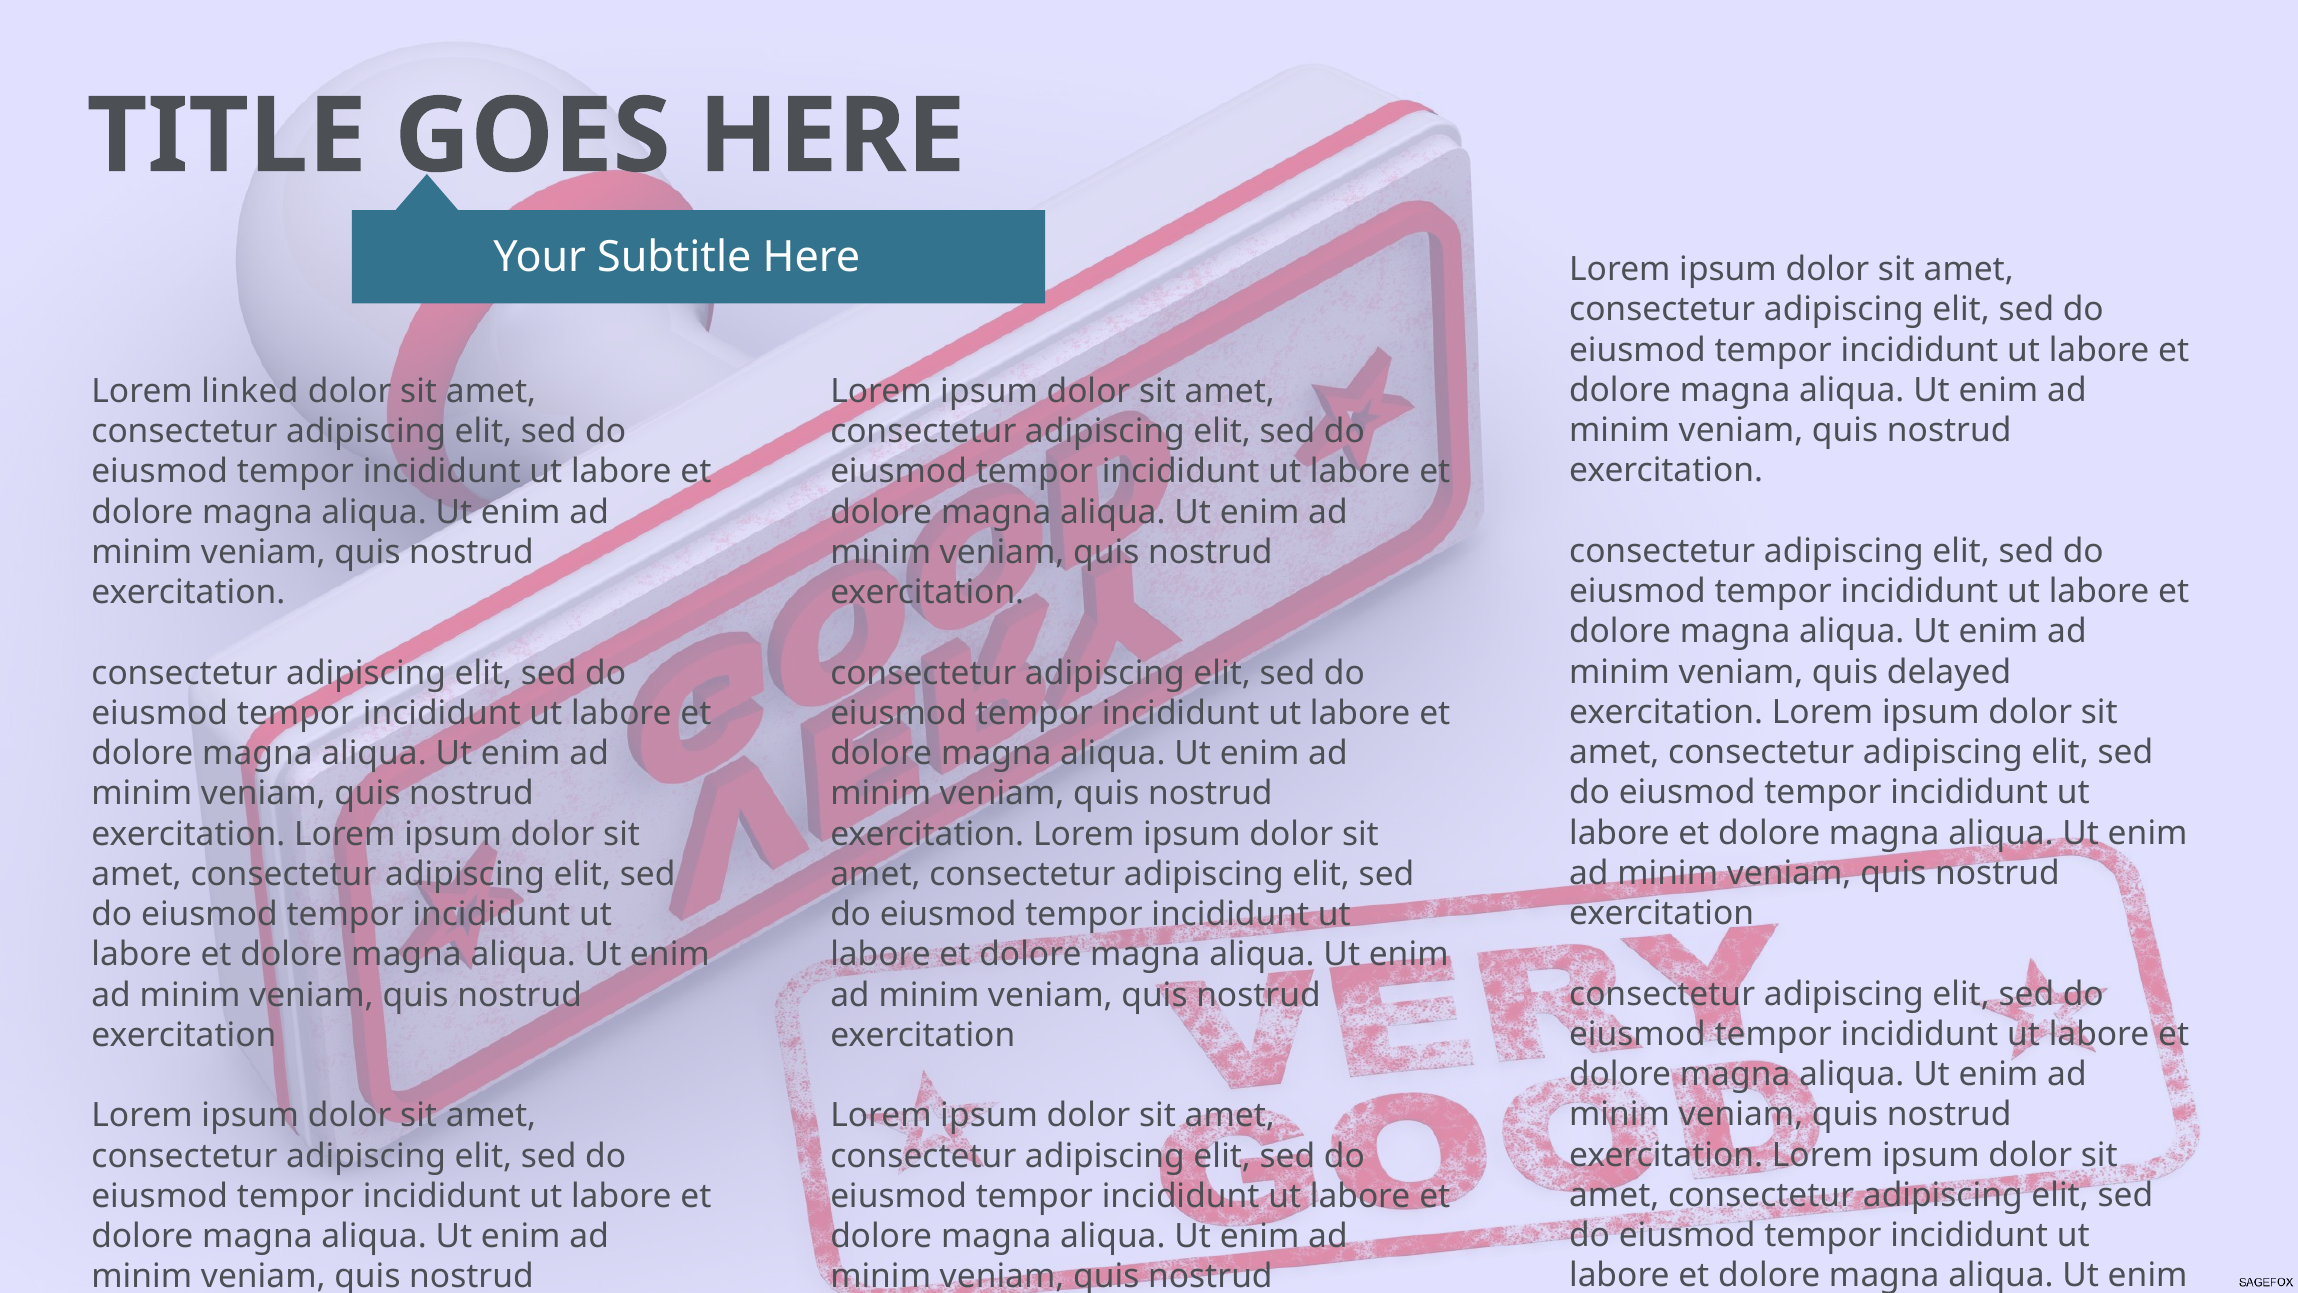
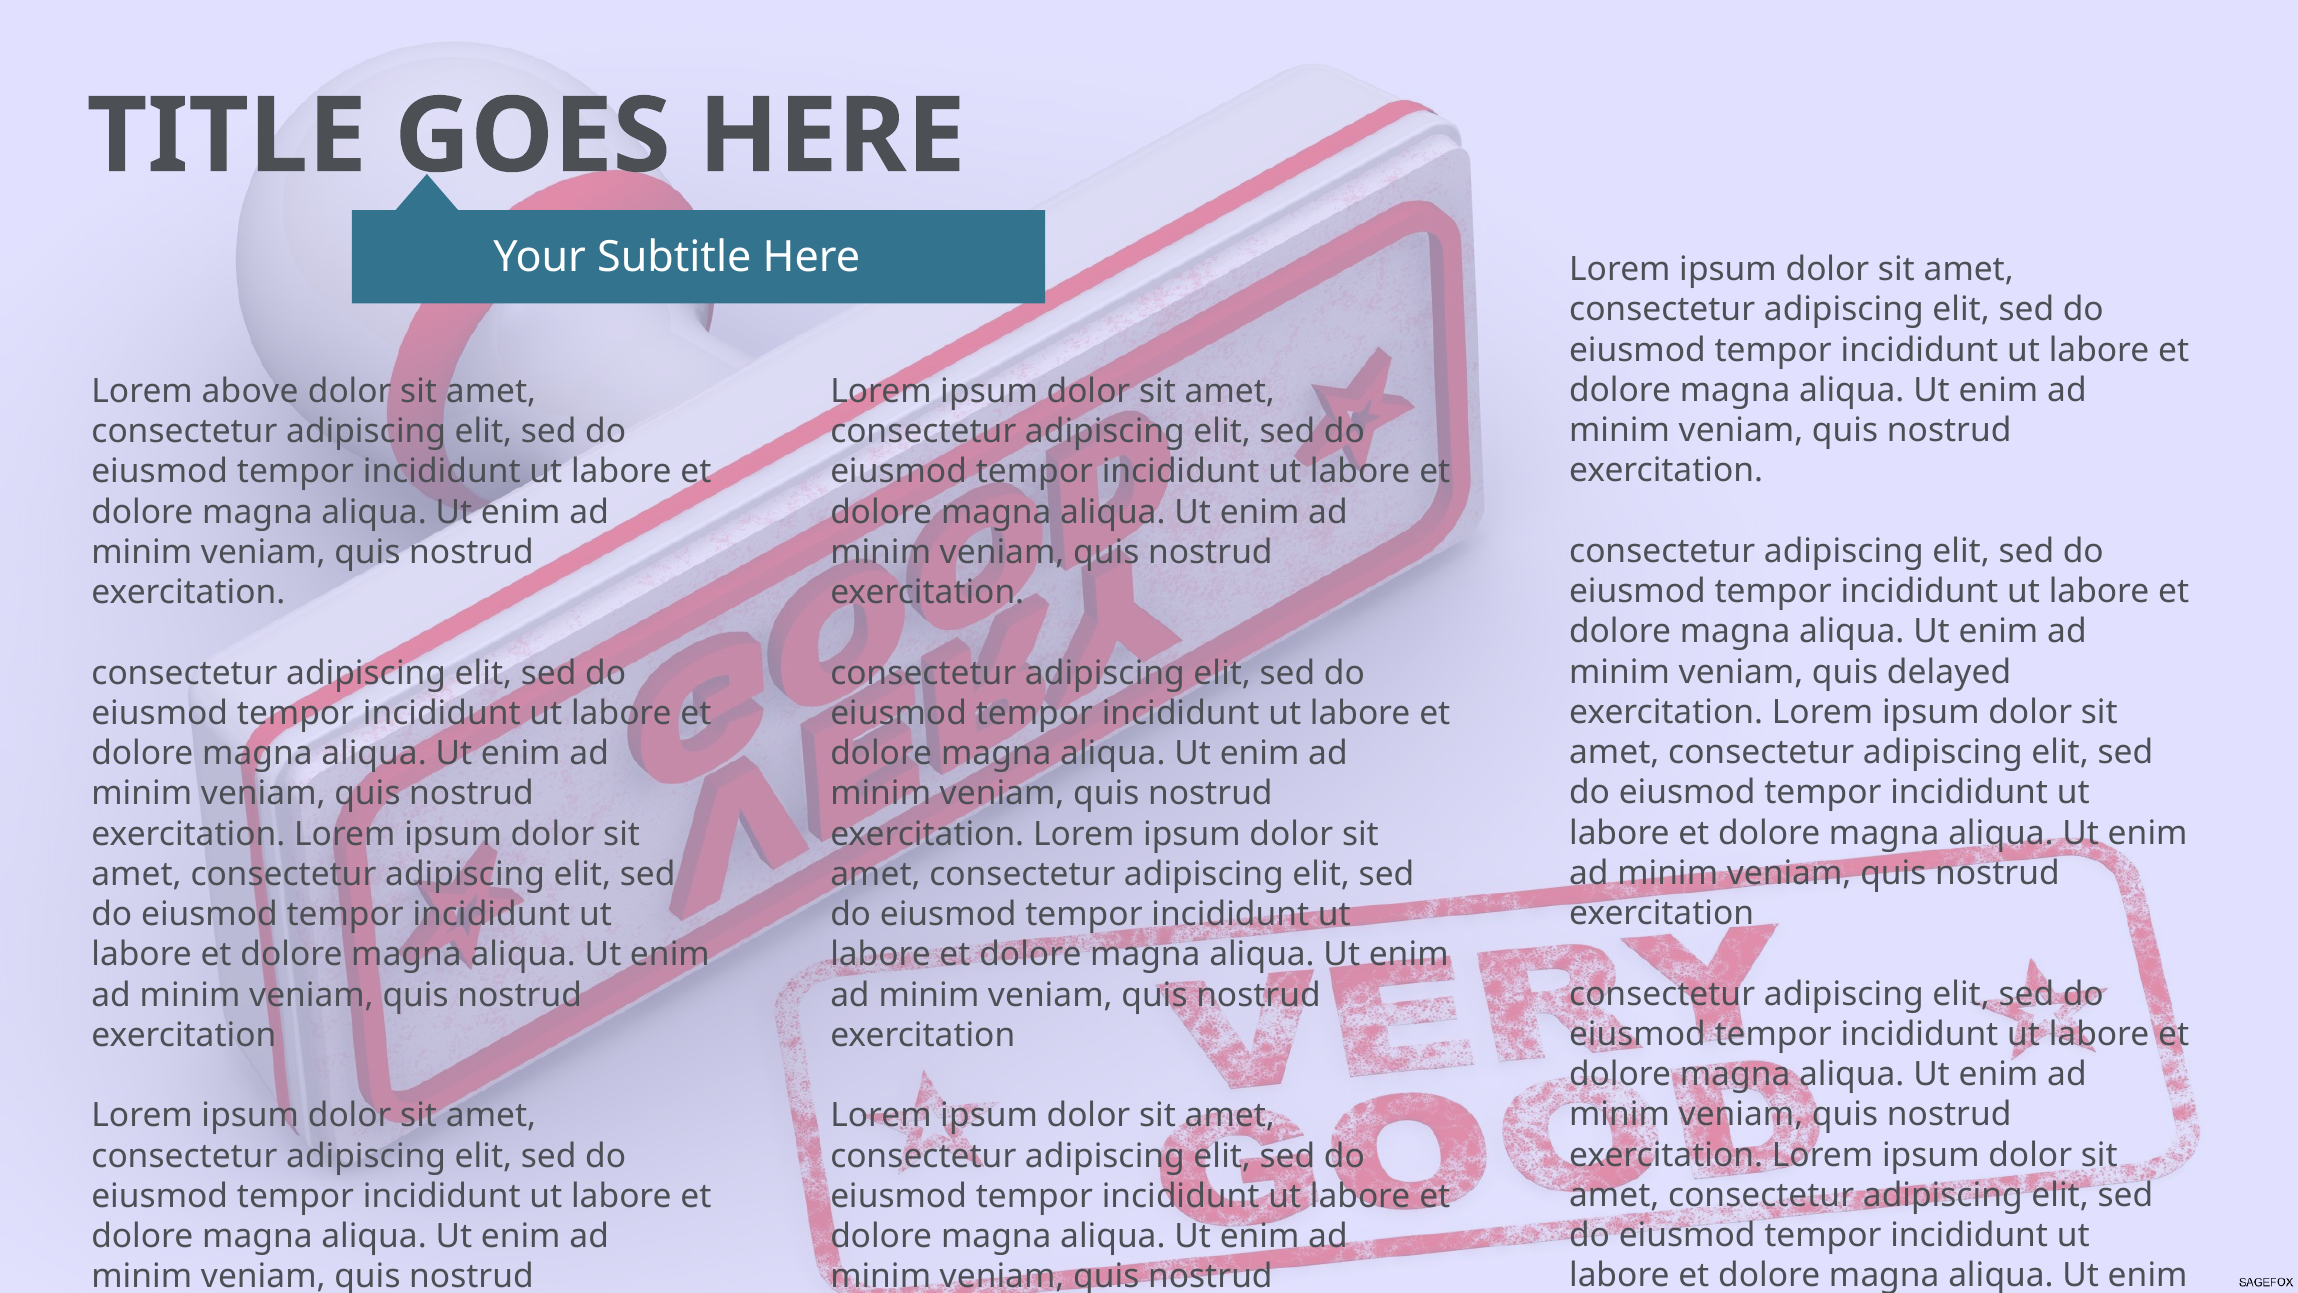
linked: linked -> above
